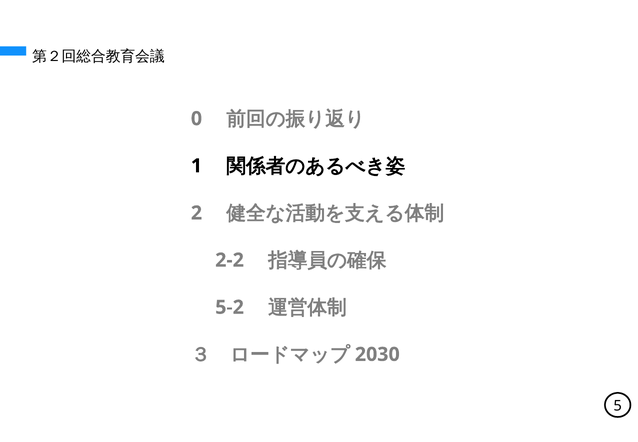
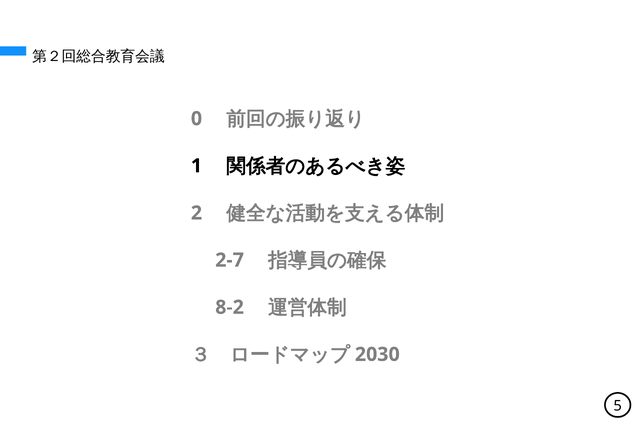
2-2: 2-2 -> 2-7
5-2: 5-2 -> 8-2
